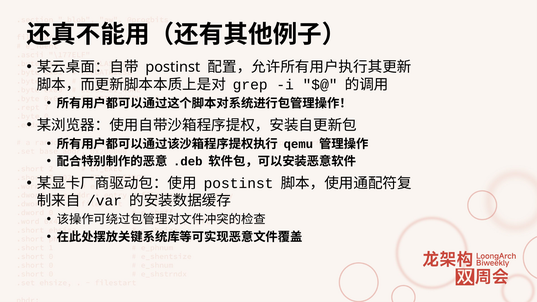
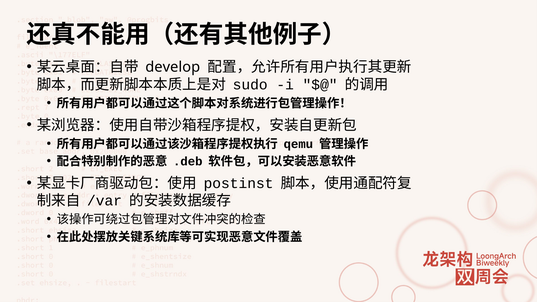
postinst at (173, 67): postinst -> develop
grep: grep -> sudo
